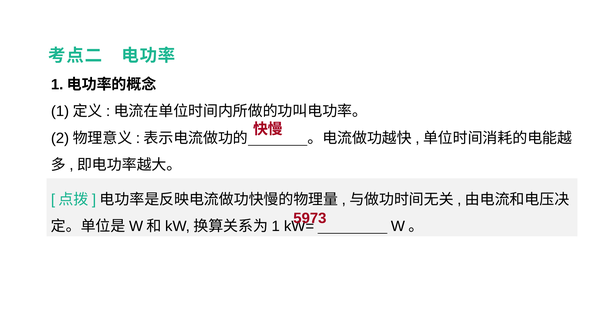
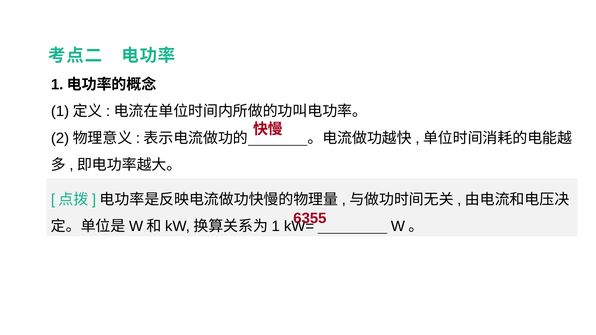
5973: 5973 -> 6355
